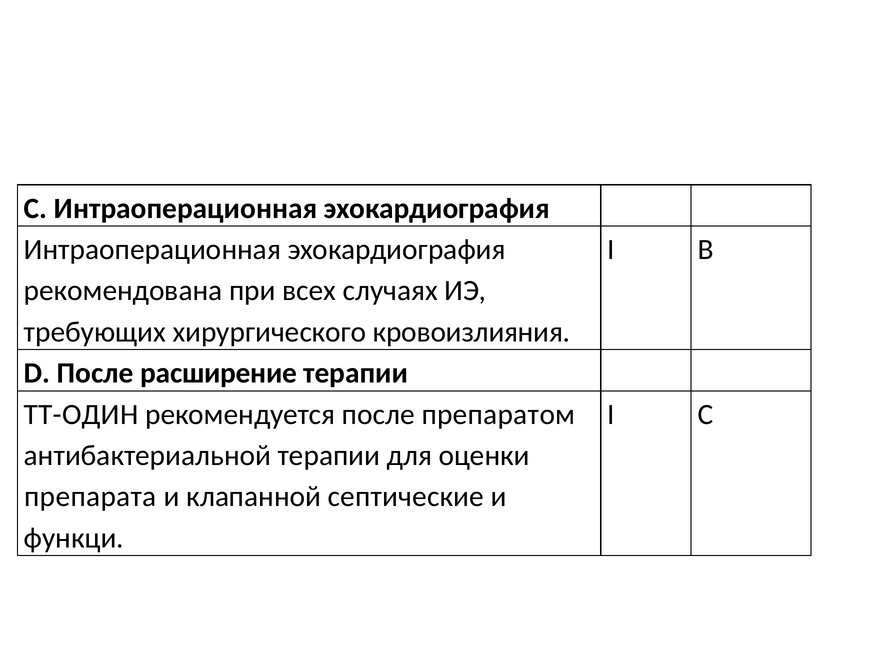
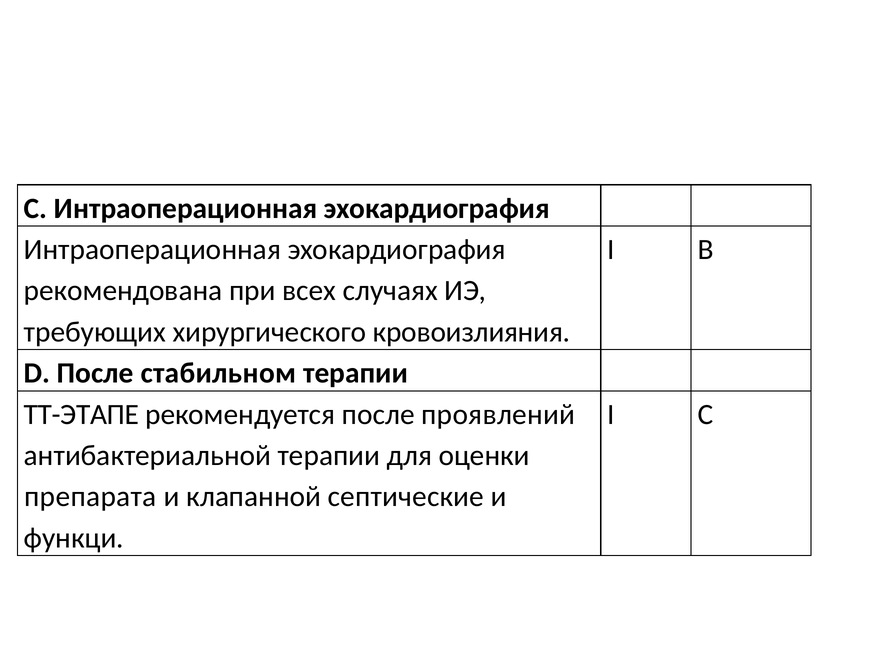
расширение: расширение -> стабильном
ТТ-ОДИН: ТТ-ОДИН -> ТТ-ЭТАПЕ
препаратом: препаратом -> проявлений
